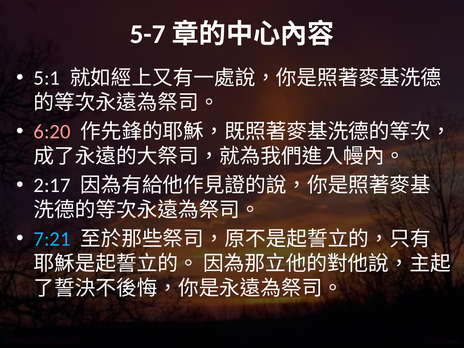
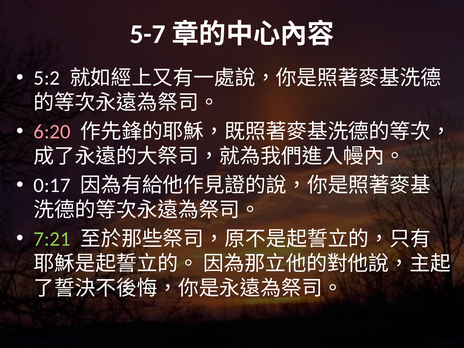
5:1: 5:1 -> 5:2
2:17: 2:17 -> 0:17
7:21 colour: light blue -> light green
